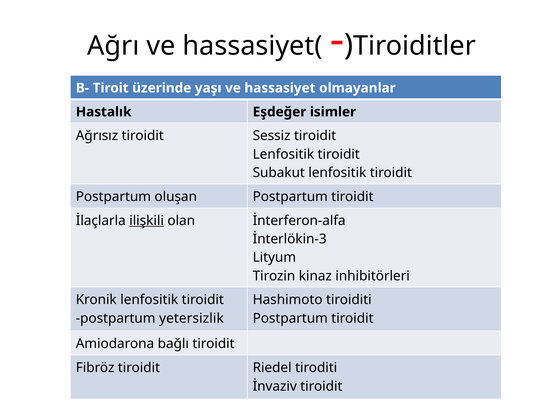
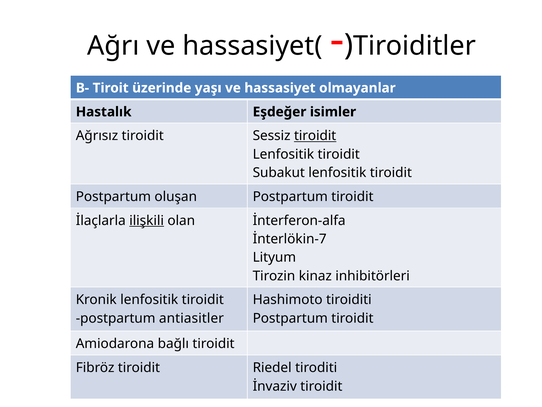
tiroidit at (315, 136) underline: none -> present
İnterlökin-3: İnterlökin-3 -> İnterlökin-7
yetersizlik: yetersizlik -> antiasitler
